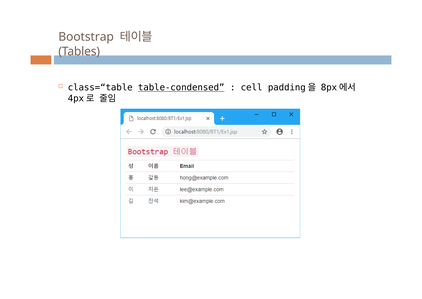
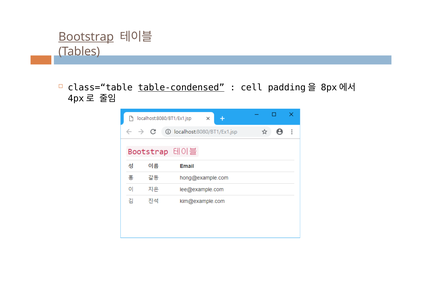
Bootstrap underline: none -> present
